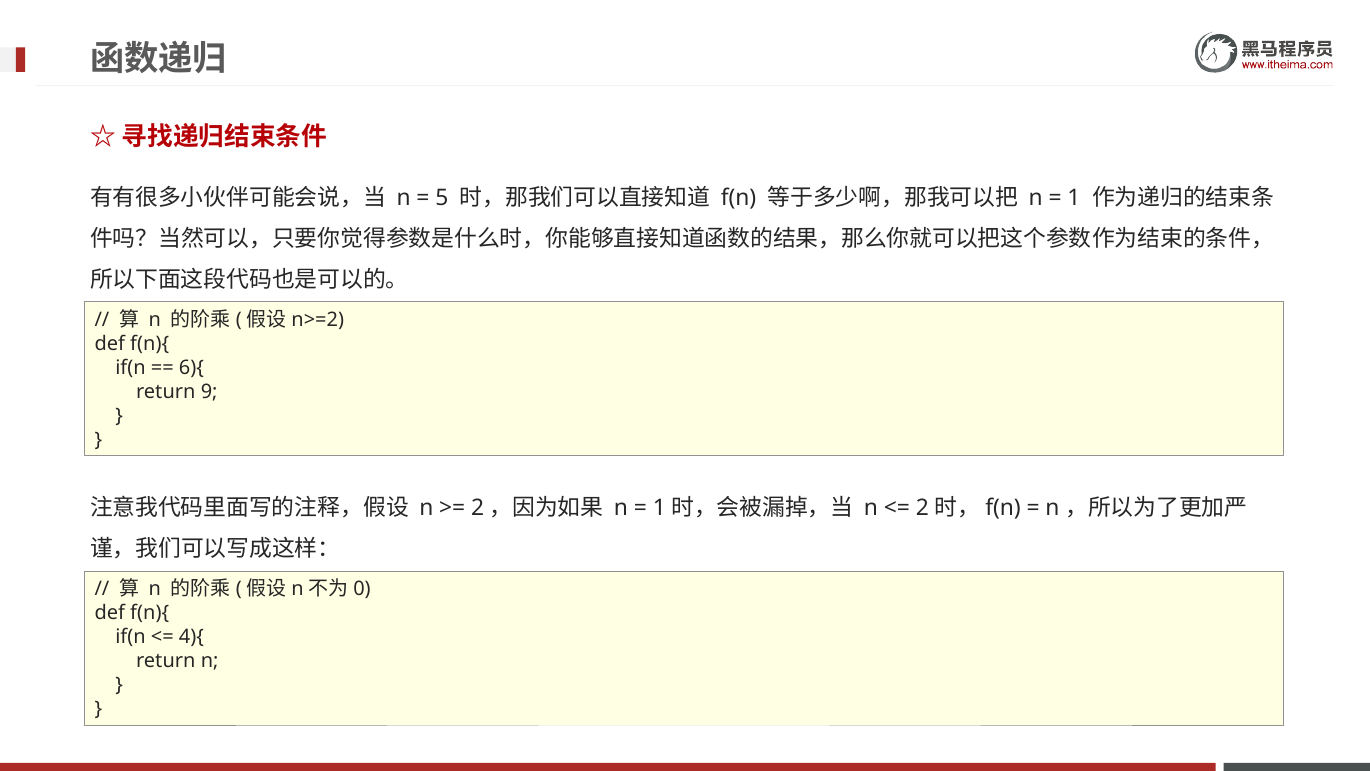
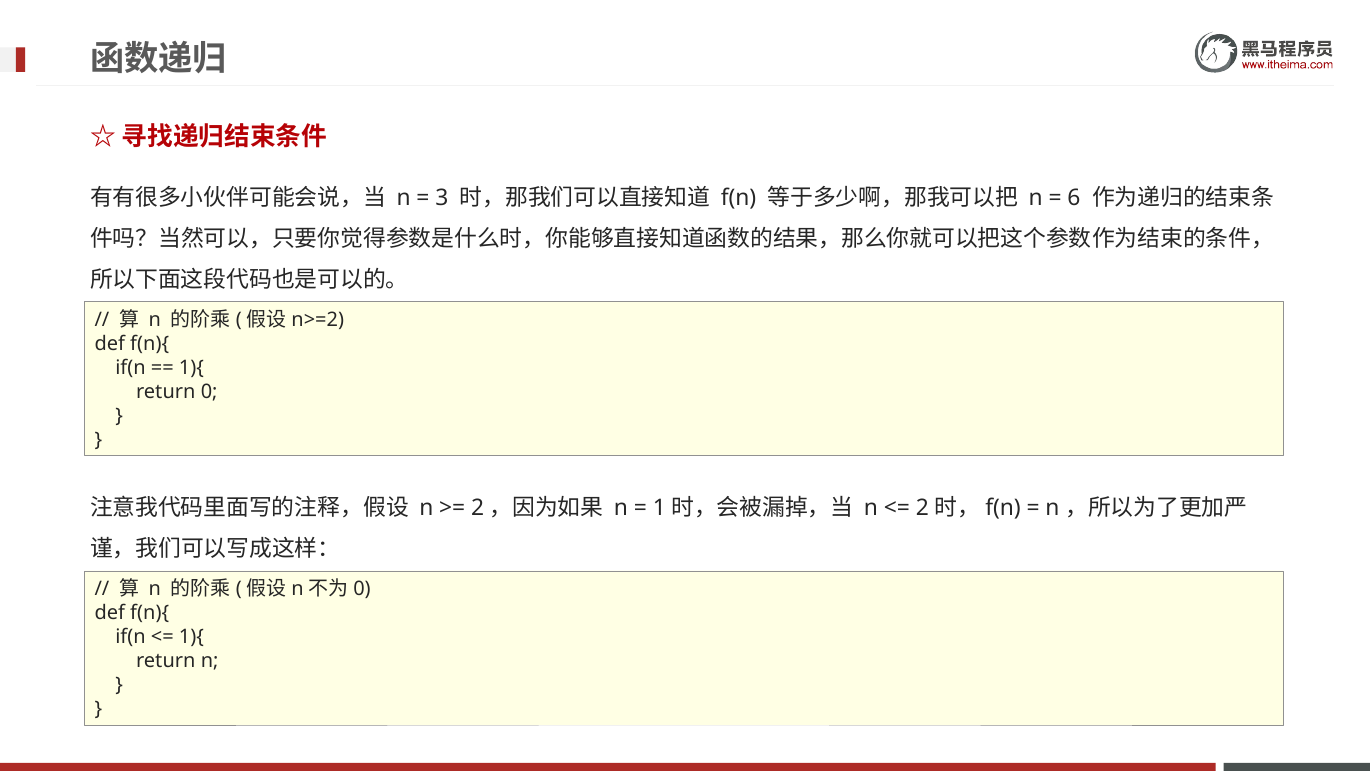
5: 5 -> 3
1: 1 -> 6
6){ at (191, 367): 6){ -> 1){
9: 9 -> 0
4){ at (191, 637): 4){ -> 1){
